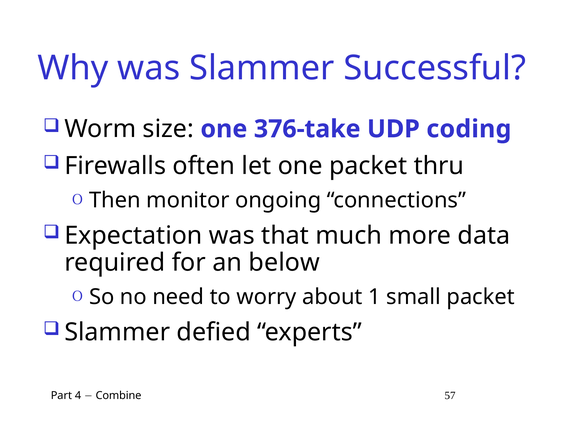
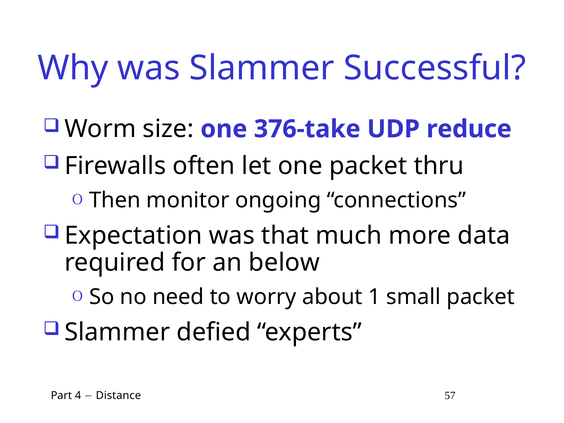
coding: coding -> reduce
Combine: Combine -> Distance
